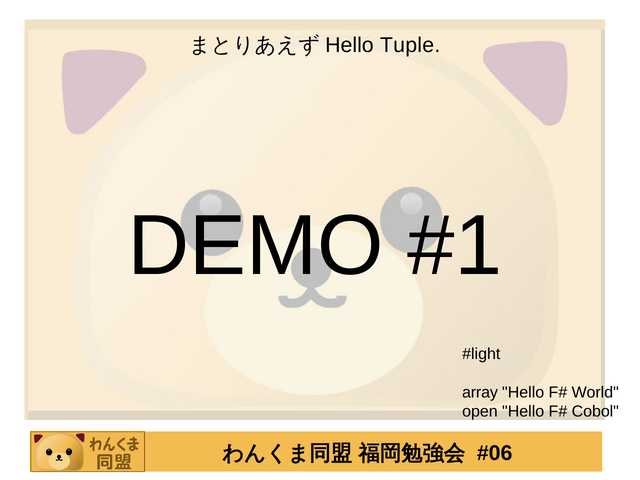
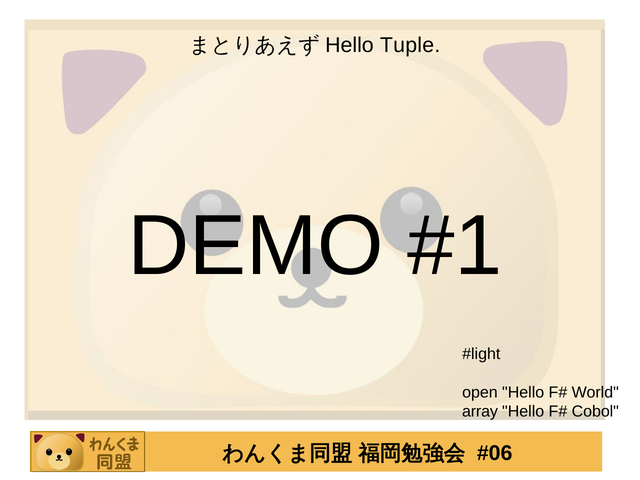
array: array -> open
open: open -> array
